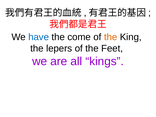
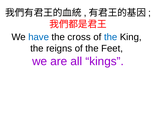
come: come -> cross
the at (111, 37) colour: orange -> blue
lepers: lepers -> reigns
